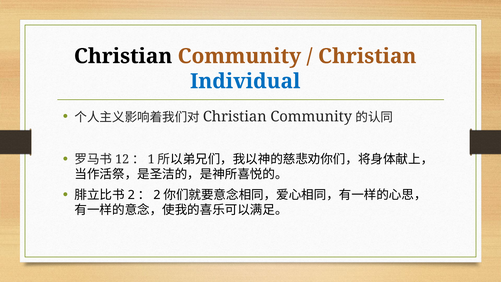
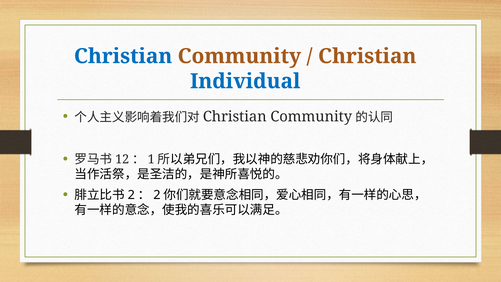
Christian at (123, 56) colour: black -> blue
